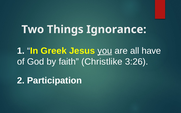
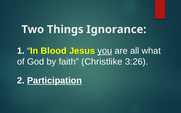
Greek: Greek -> Blood
have: have -> what
Participation underline: none -> present
